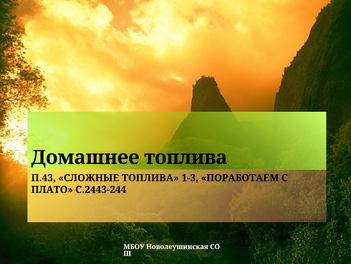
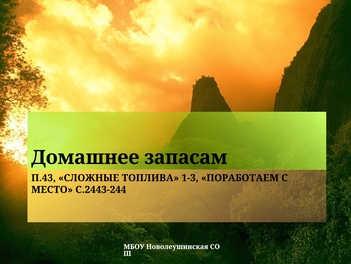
Домашнее топлива: топлива -> запасам
ПЛАТО: ПЛАТО -> МЕСТО
